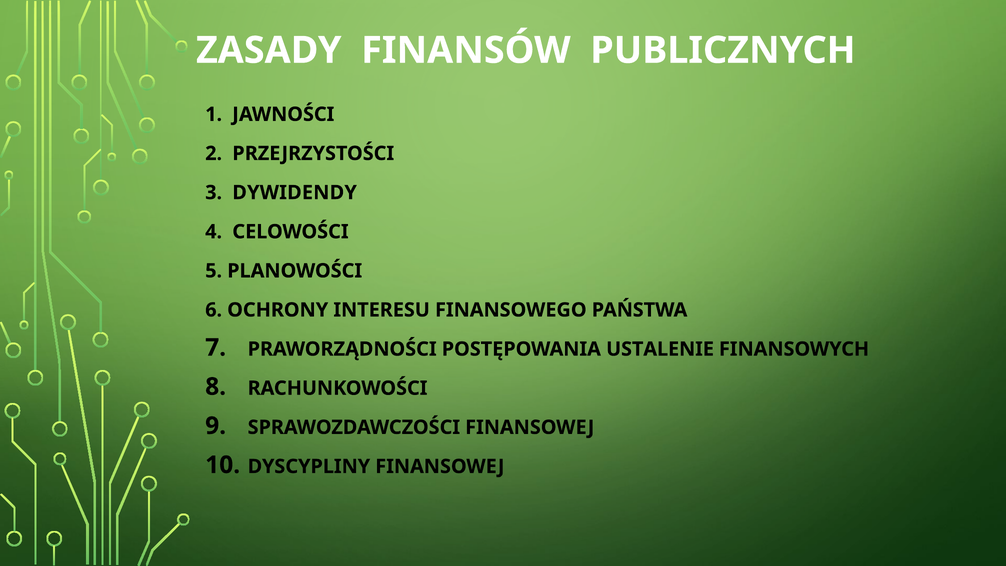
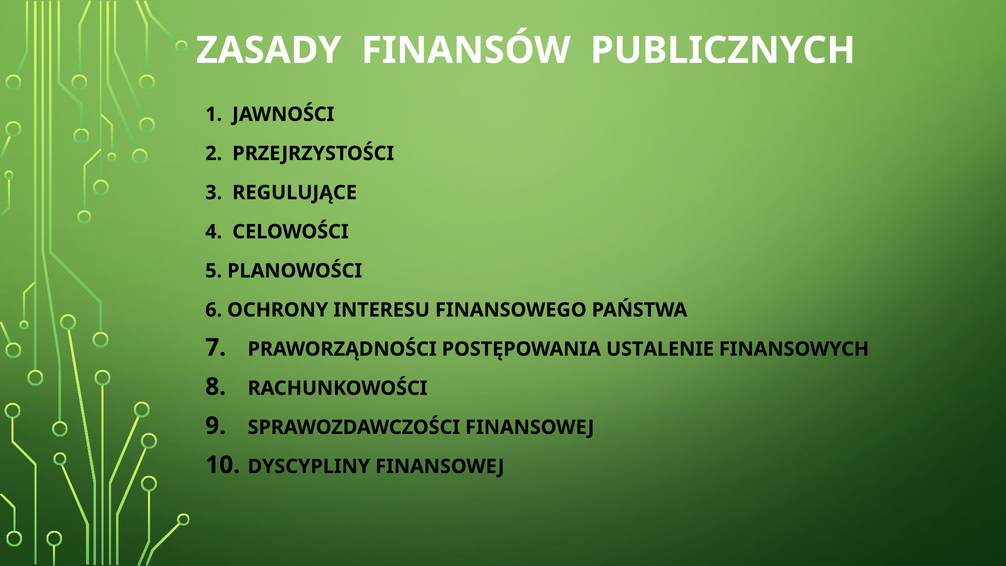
DYWIDENDY: DYWIDENDY -> REGULUJĄCE
